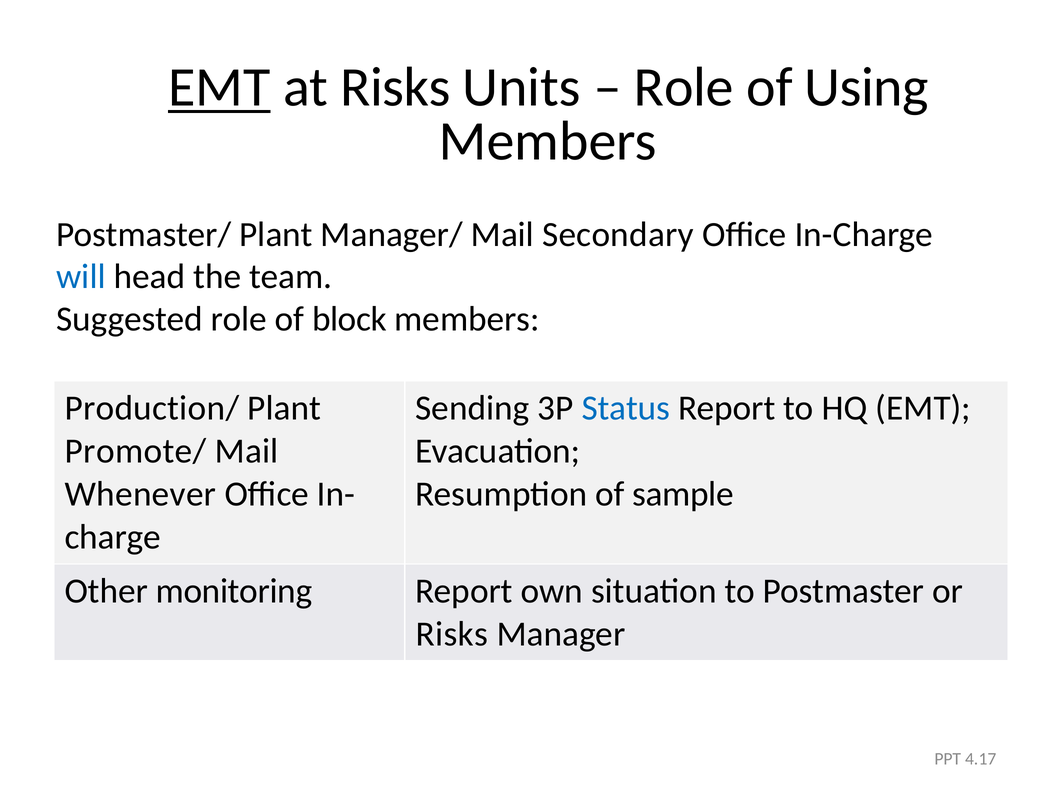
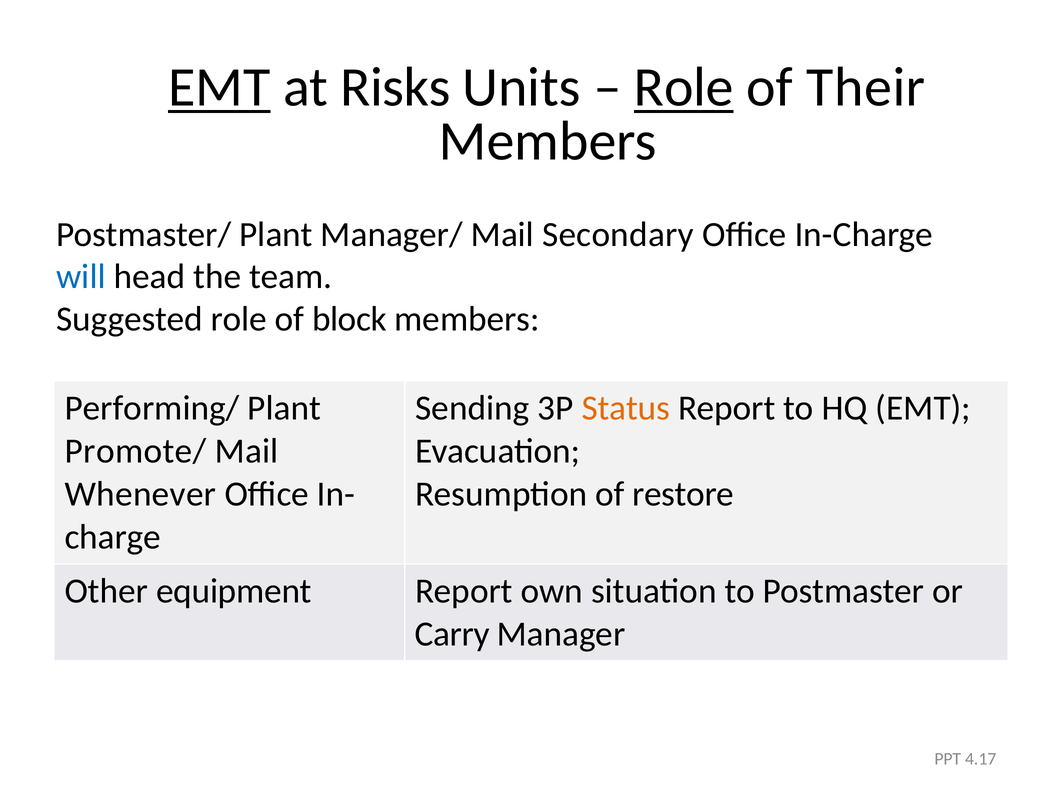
Role at (684, 87) underline: none -> present
Using: Using -> Their
Production/: Production/ -> Performing/
Status colour: blue -> orange
sample: sample -> restore
monitoring: monitoring -> equipment
Risks at (452, 634): Risks -> Carry
